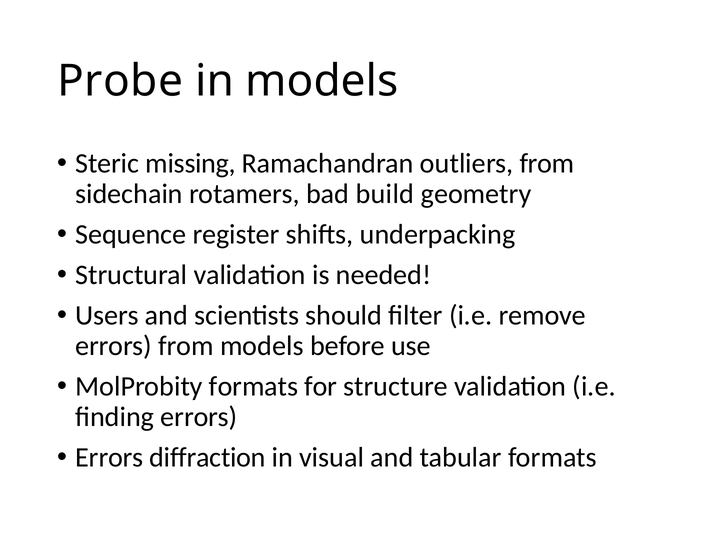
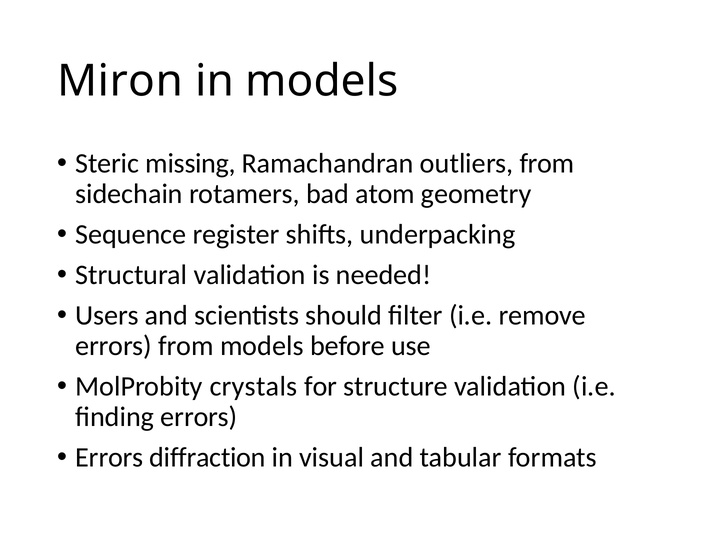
Probe: Probe -> Miron
build: build -> atom
MolProbity formats: formats -> crystals
